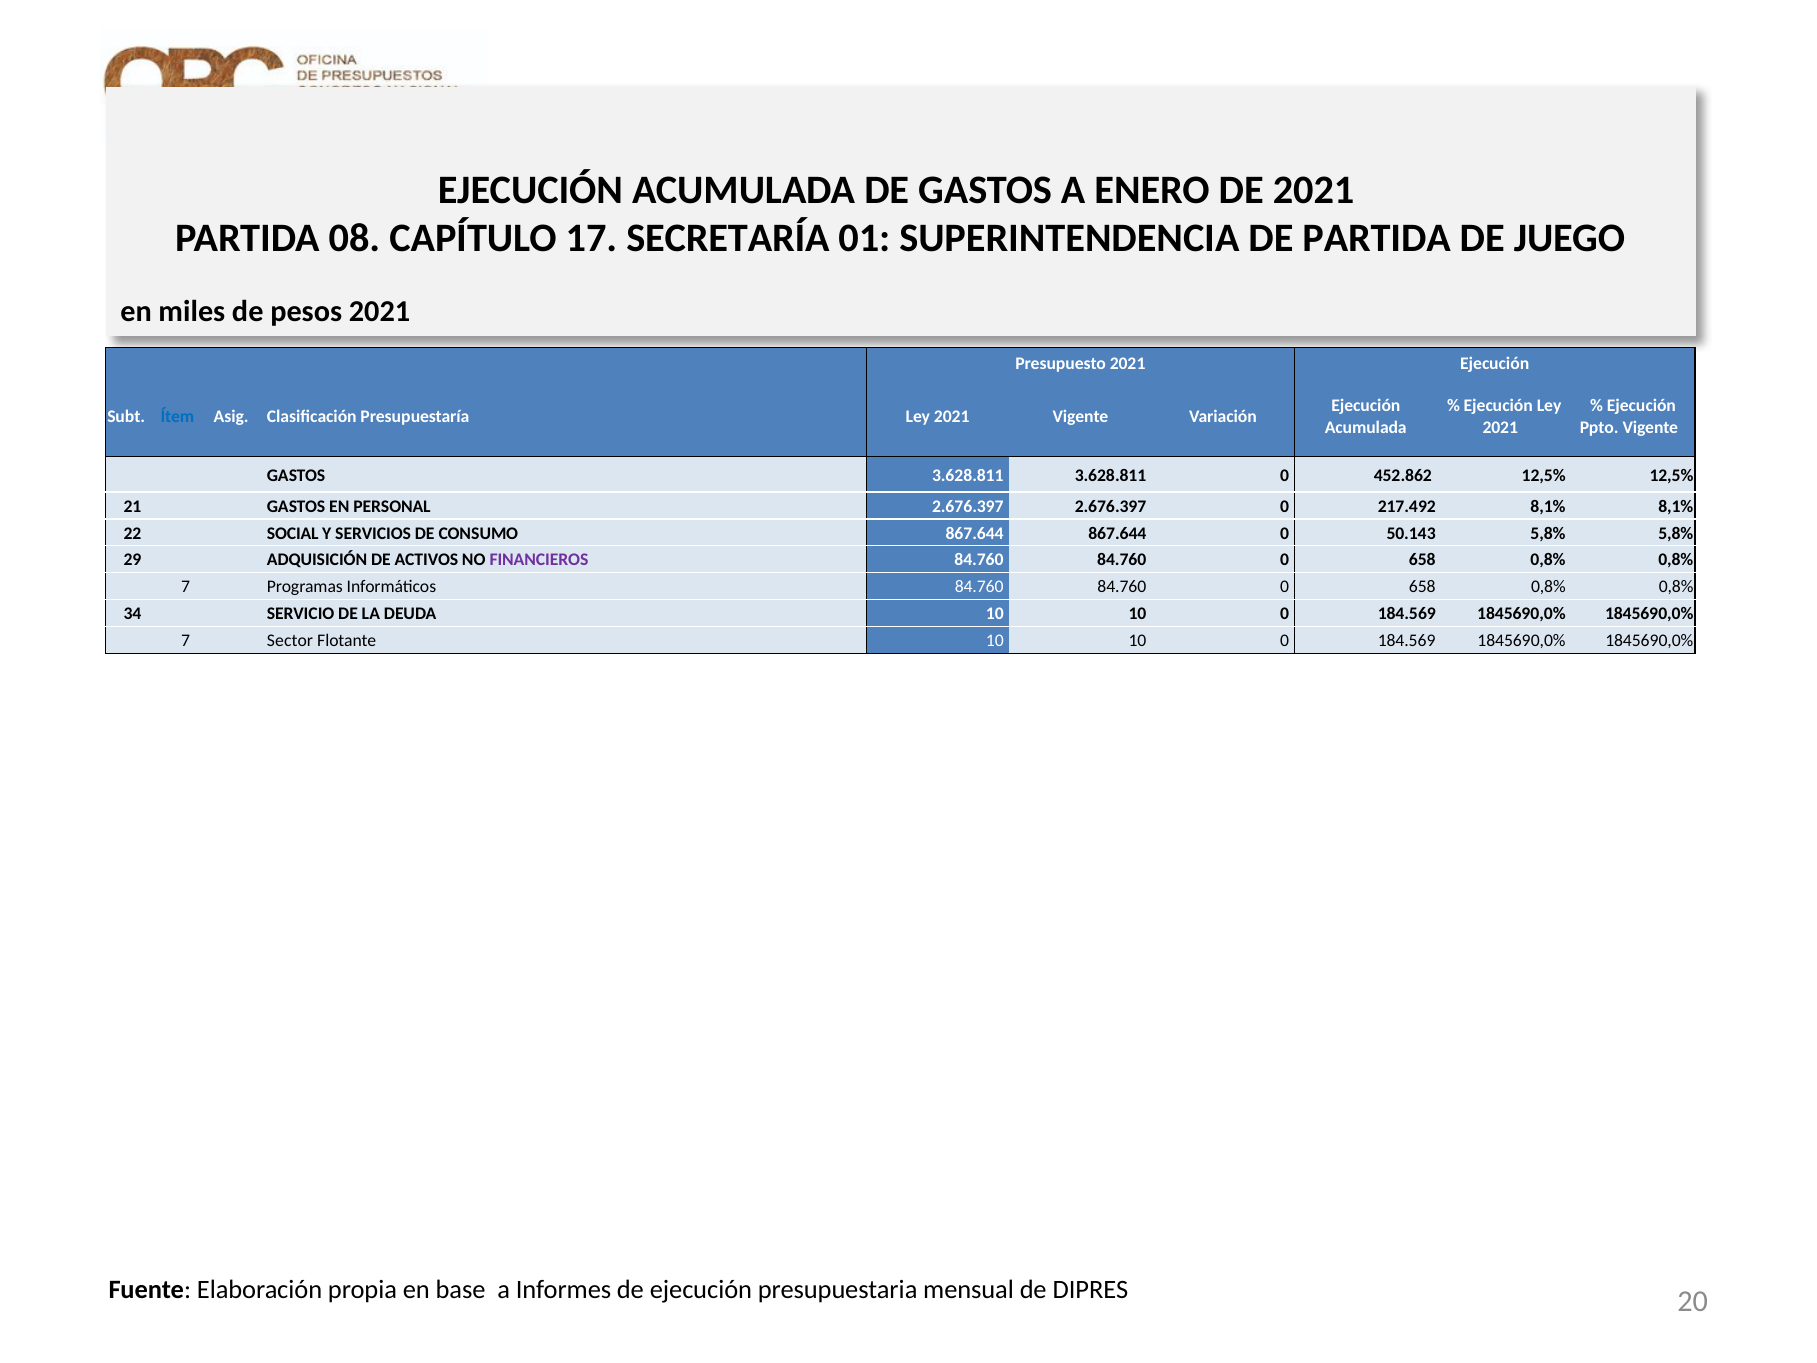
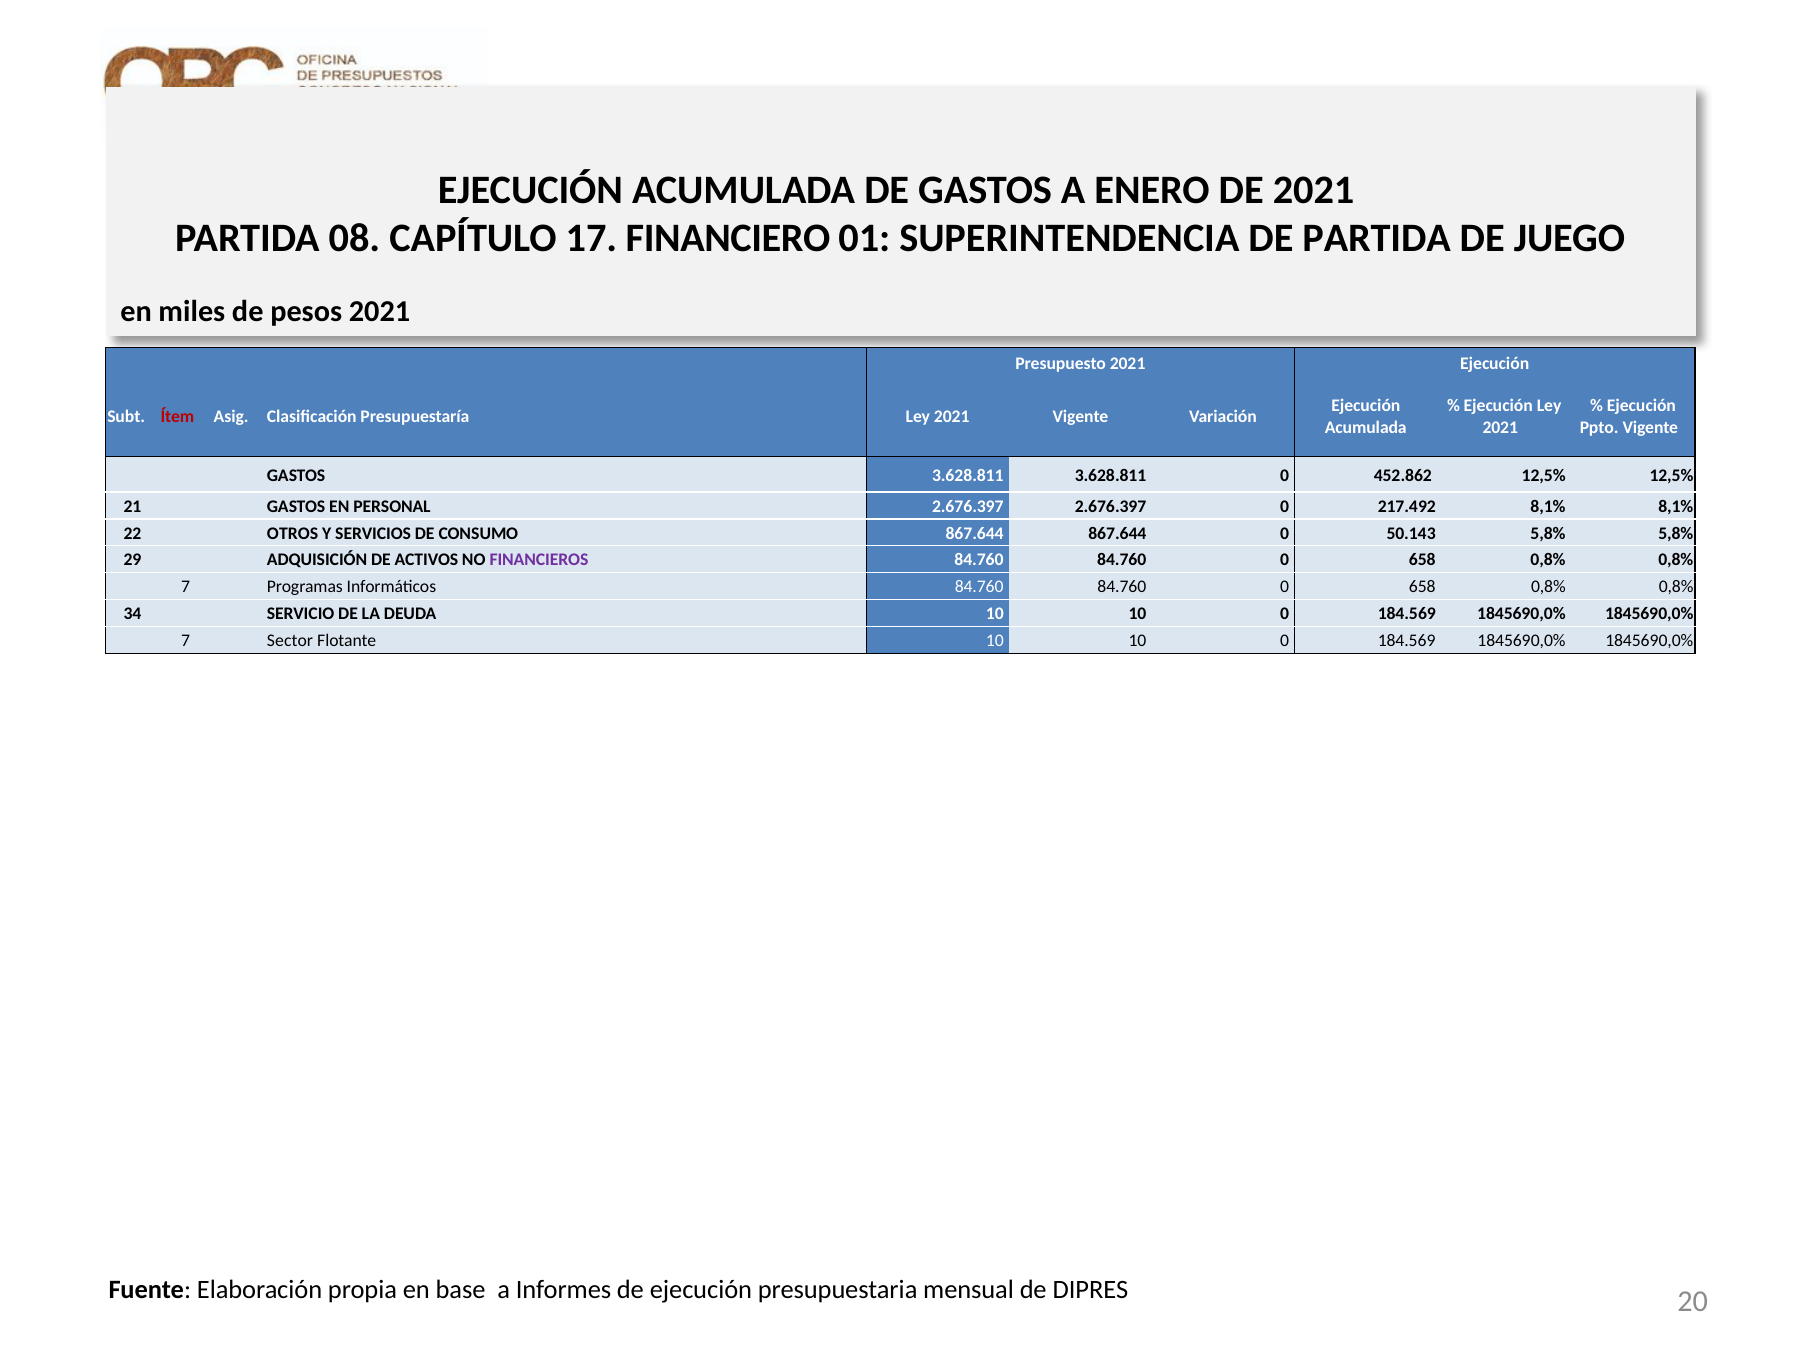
SECRETARÍA: SECRETARÍA -> FINANCIERO
Ítem colour: blue -> red
SOCIAL: SOCIAL -> OTROS
